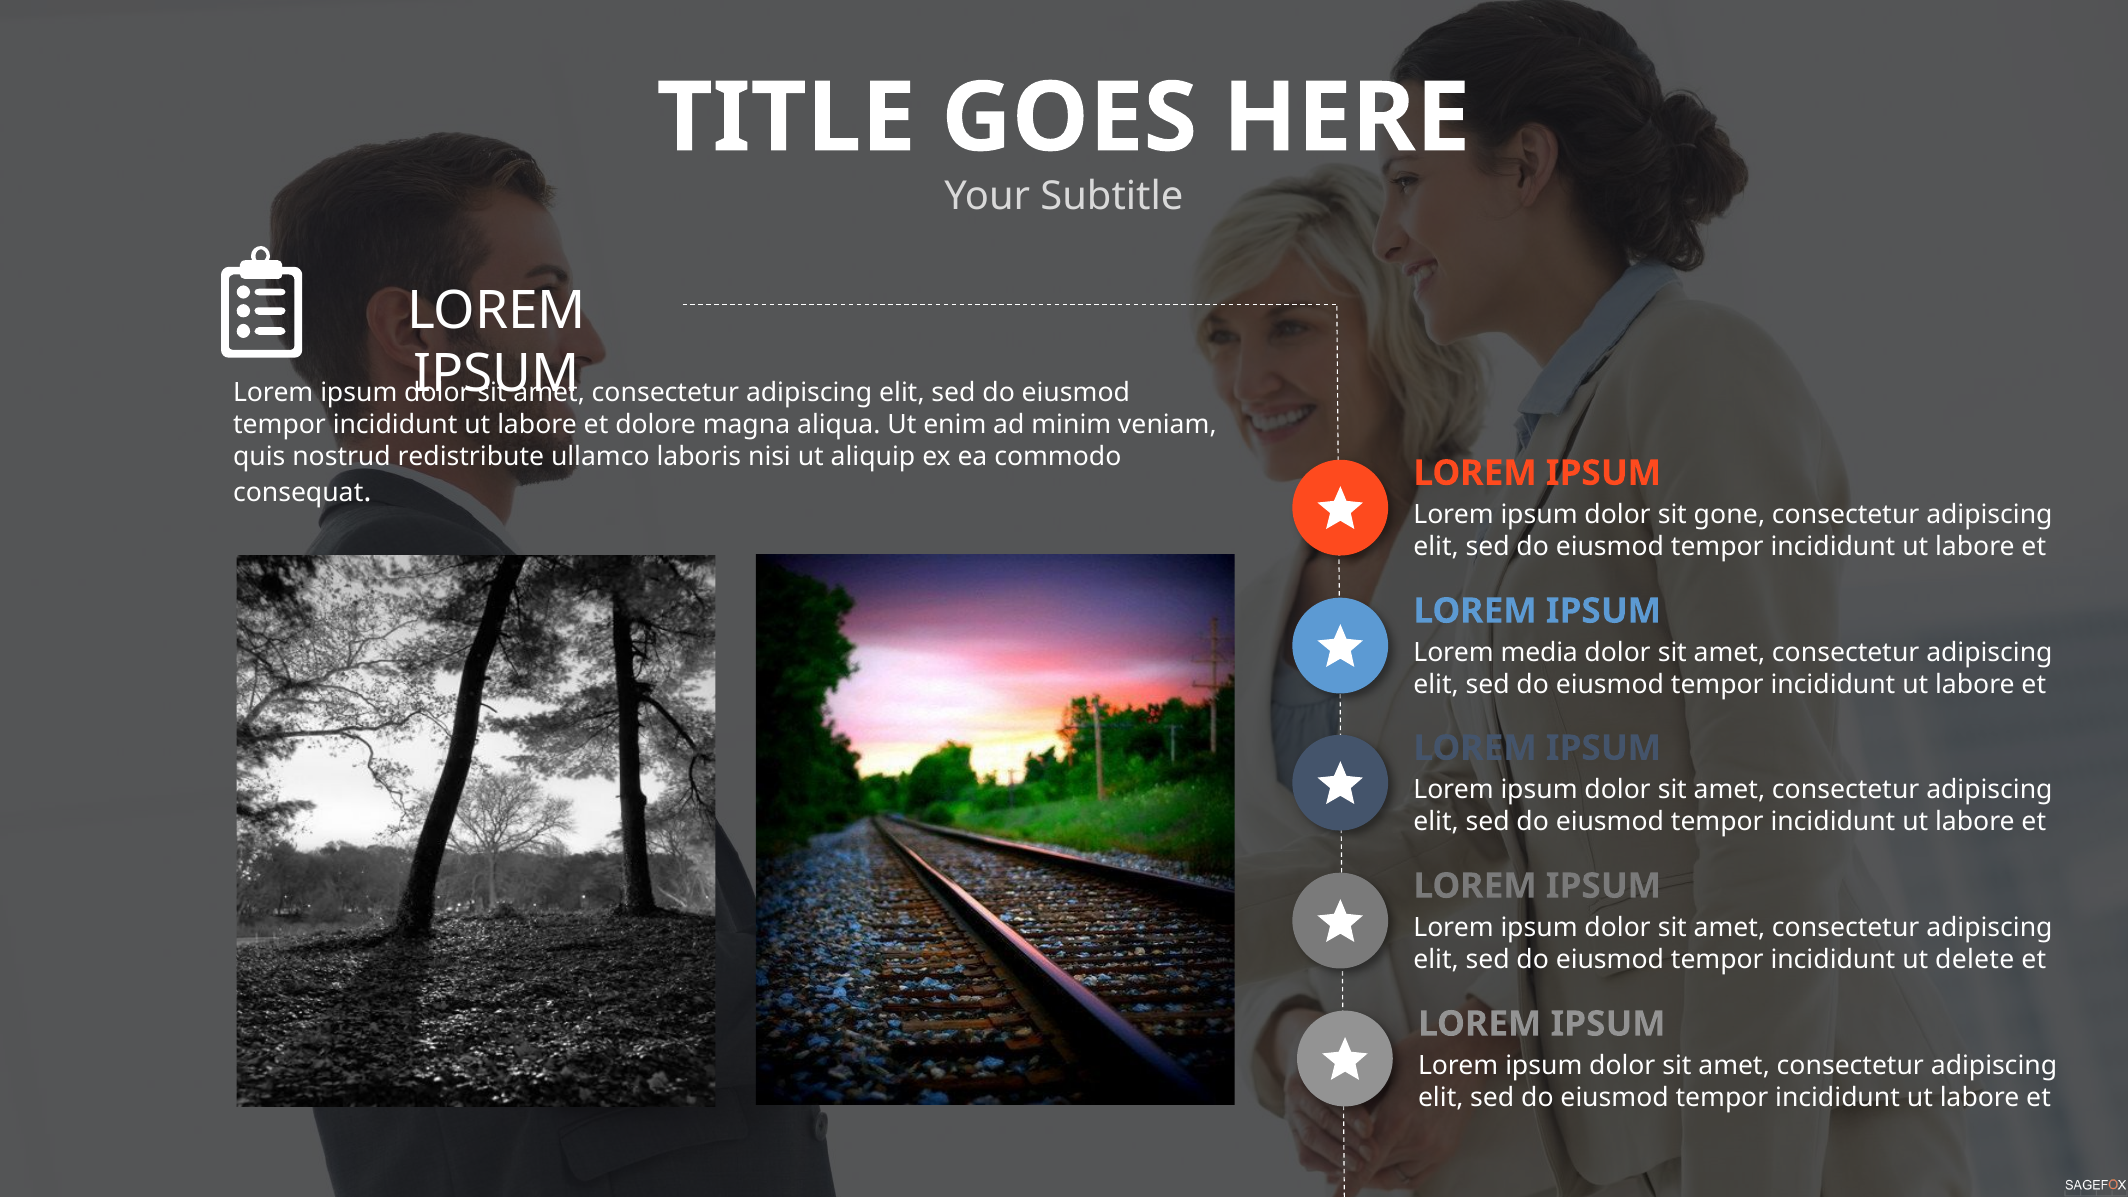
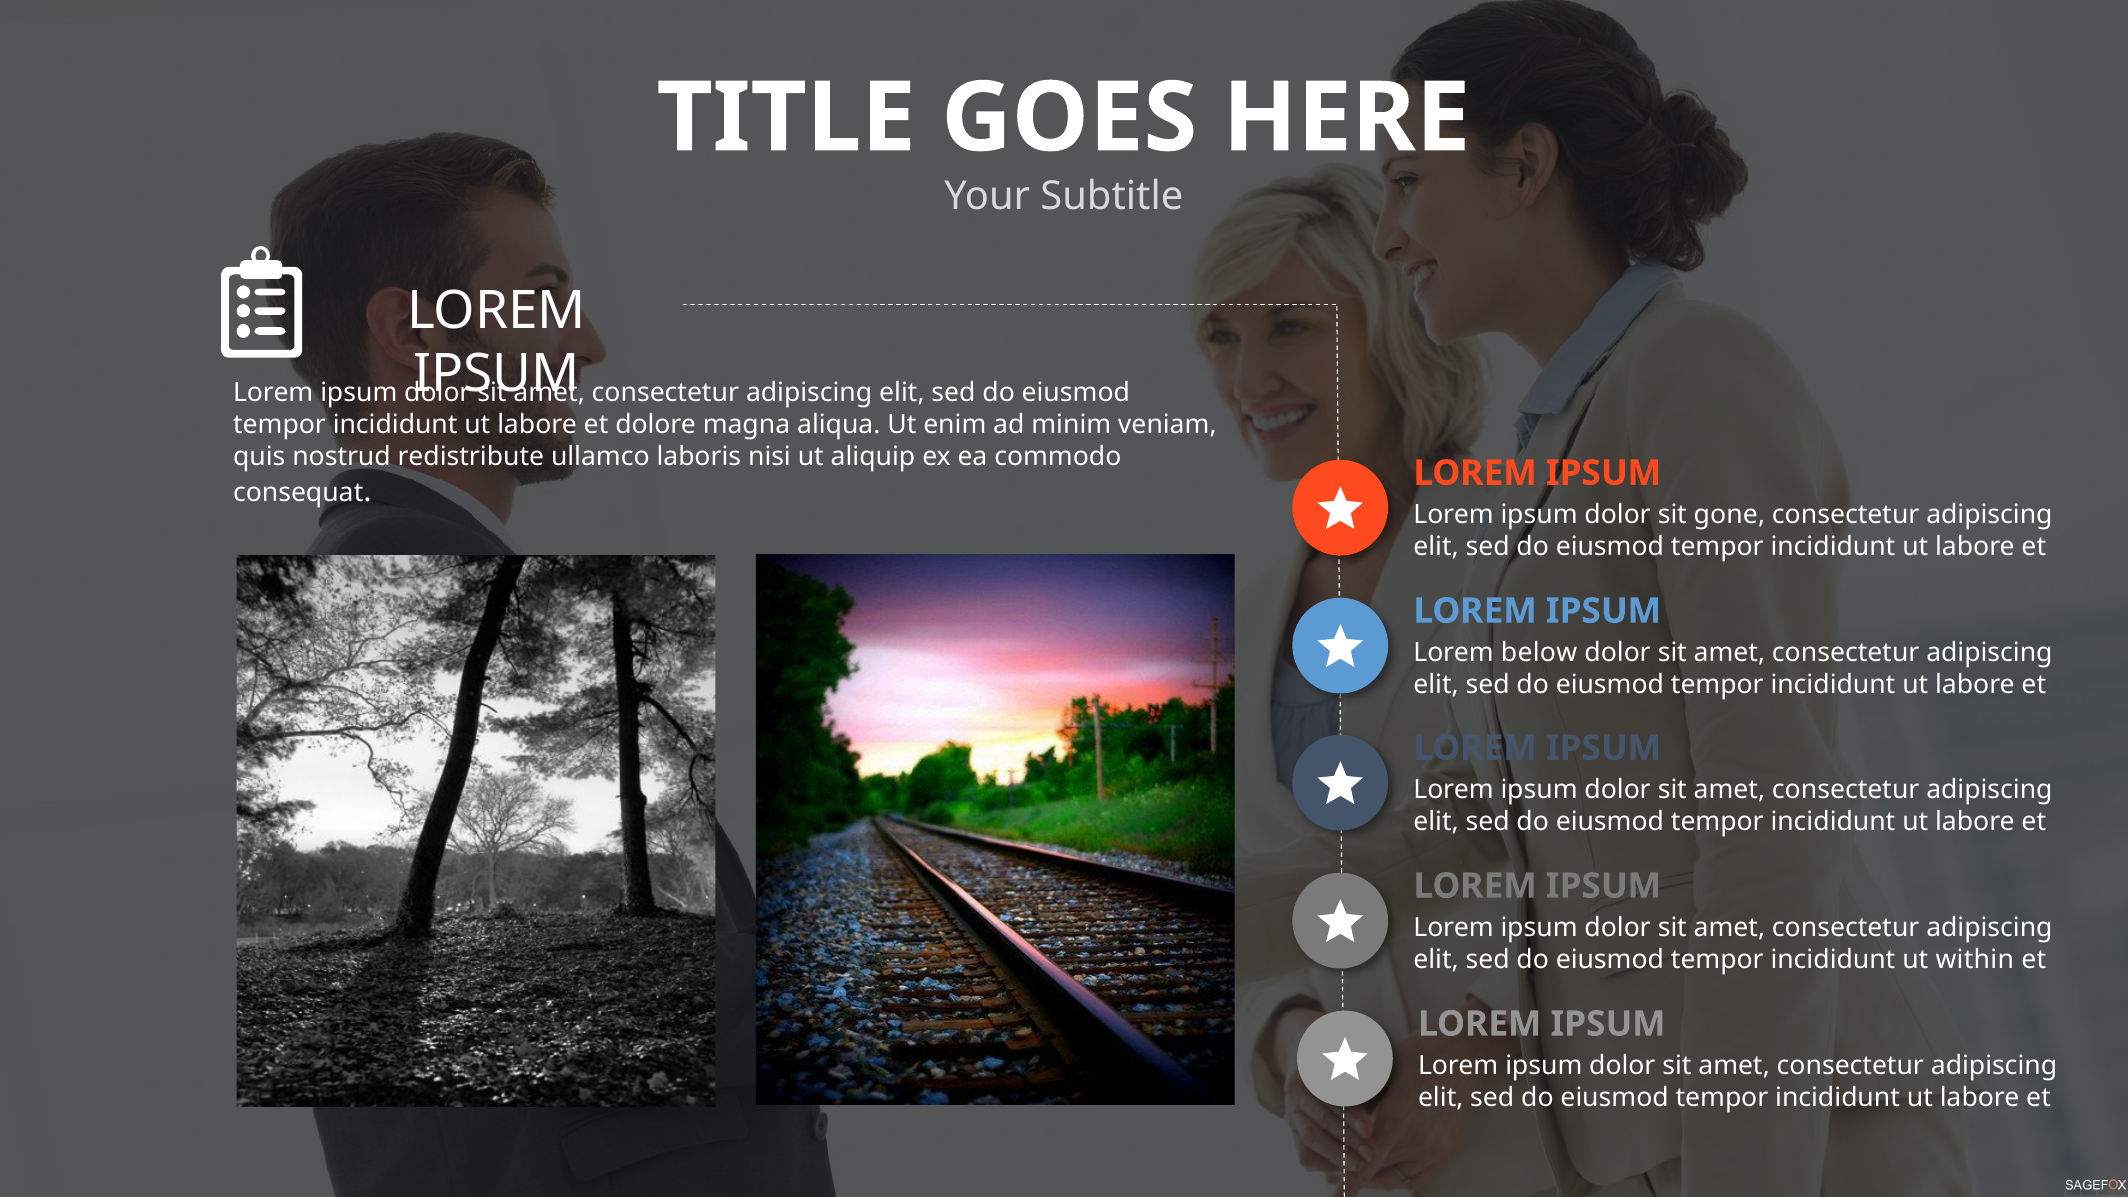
media: media -> below
delete: delete -> within
